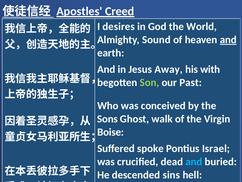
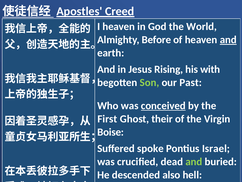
I desires: desires -> heaven
Sound: Sound -> Before
Away: Away -> Rising
conceived underline: none -> present
Sons: Sons -> First
walk: walk -> their
and at (194, 161) colour: light blue -> light green
sins: sins -> also
